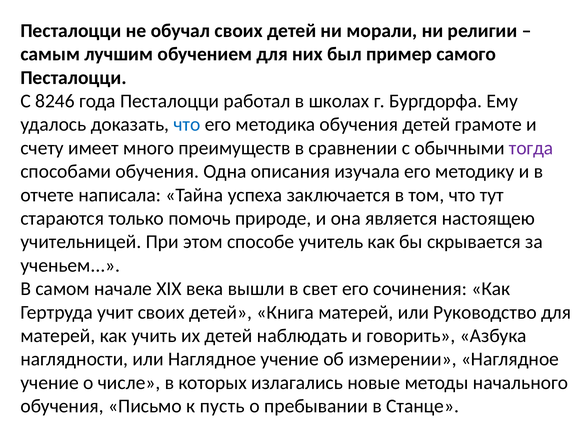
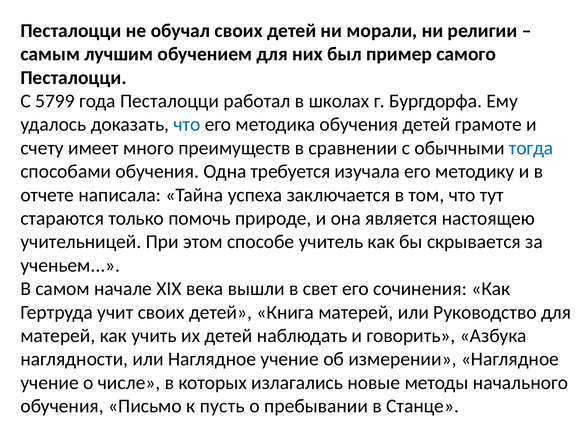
8246: 8246 -> 5799
тогда colour: purple -> blue
описания: описания -> требуется
